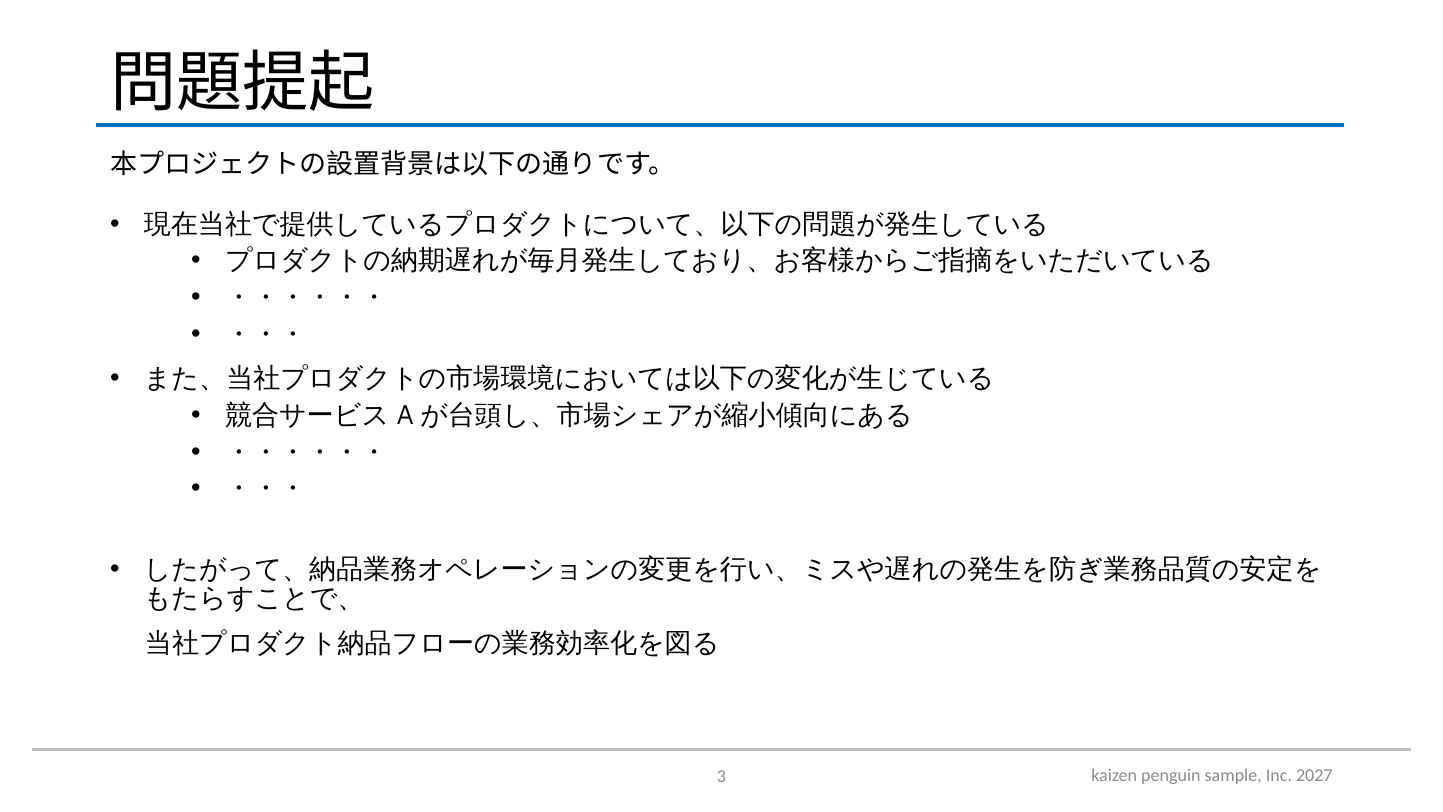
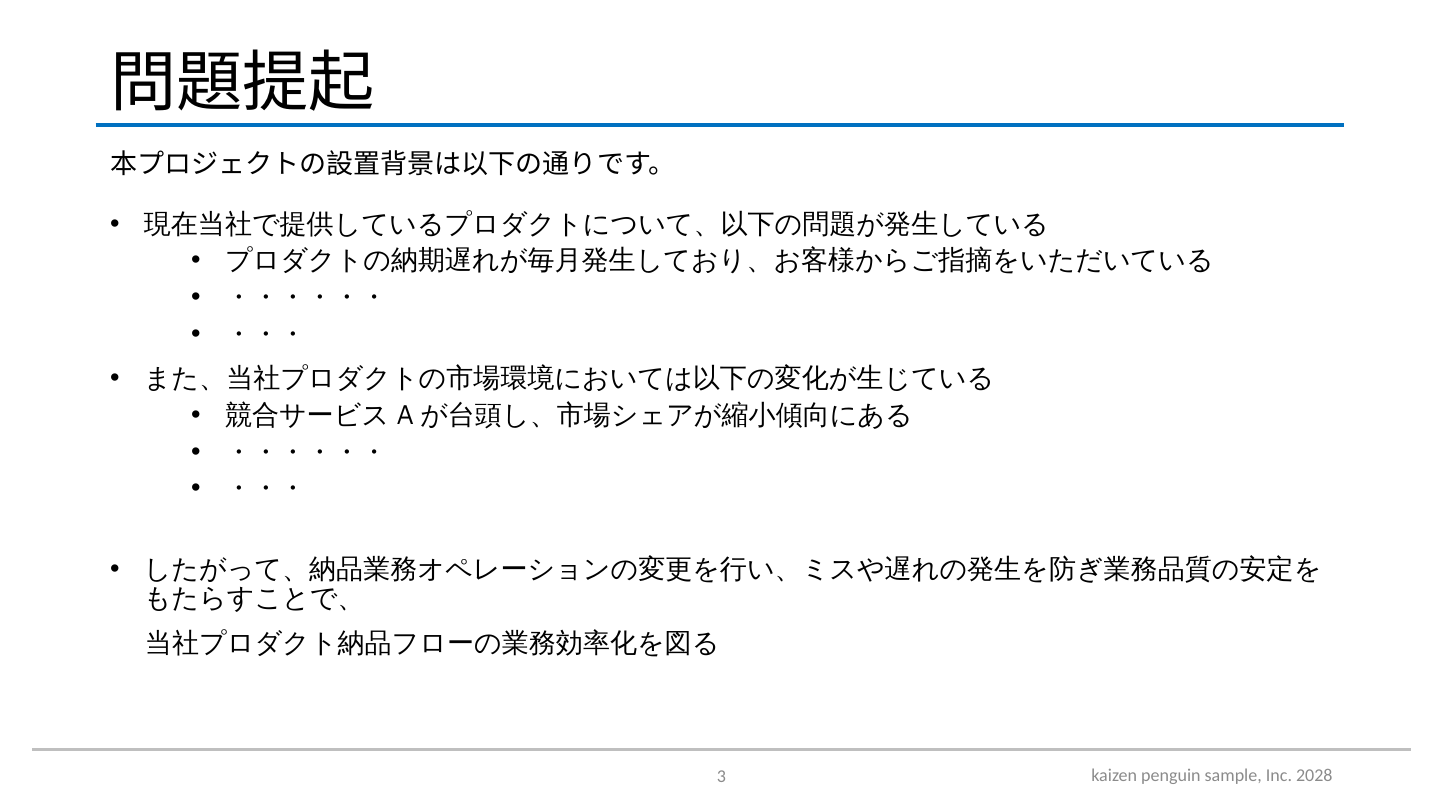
2027: 2027 -> 2028
